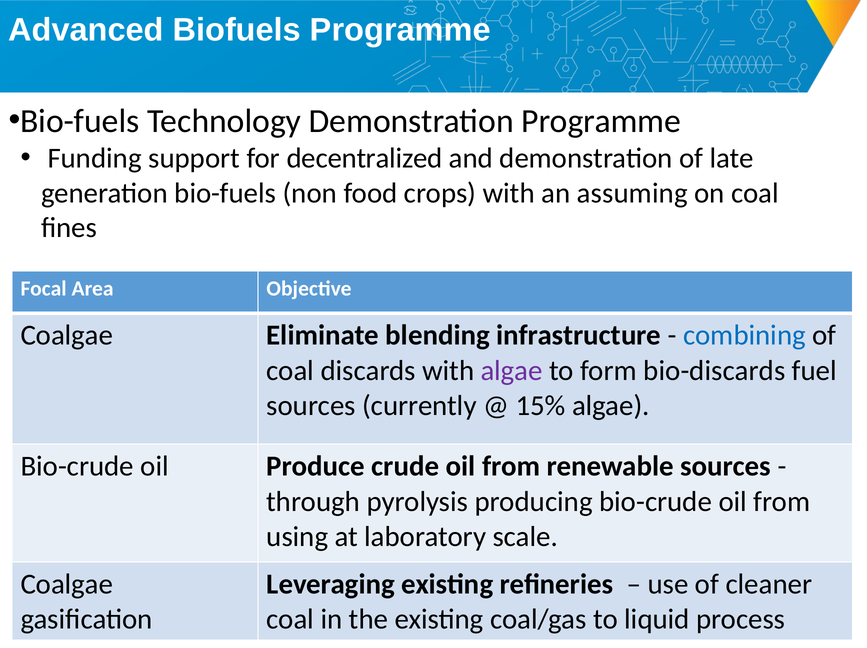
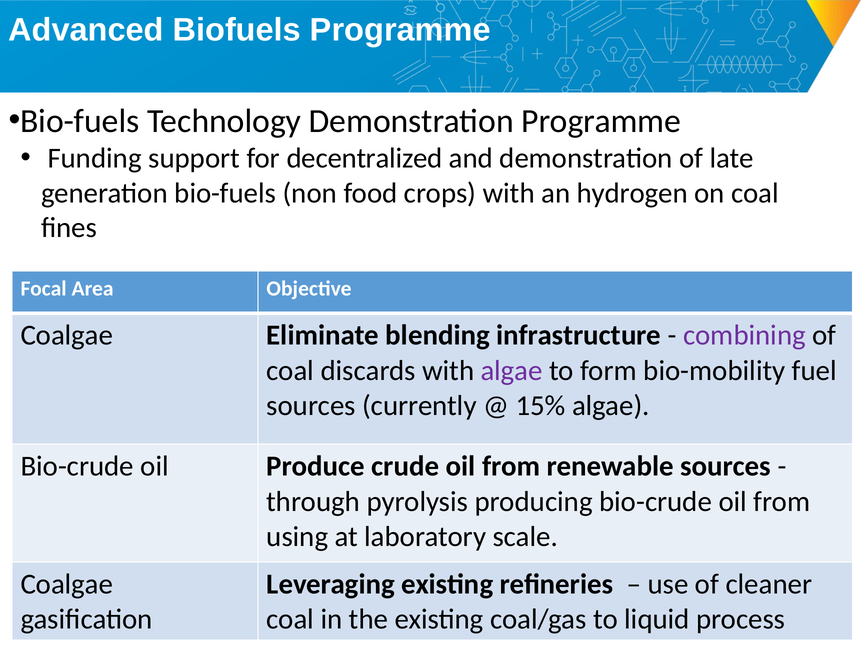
assuming: assuming -> hydrogen
combining colour: blue -> purple
bio-discards: bio-discards -> bio-mobility
